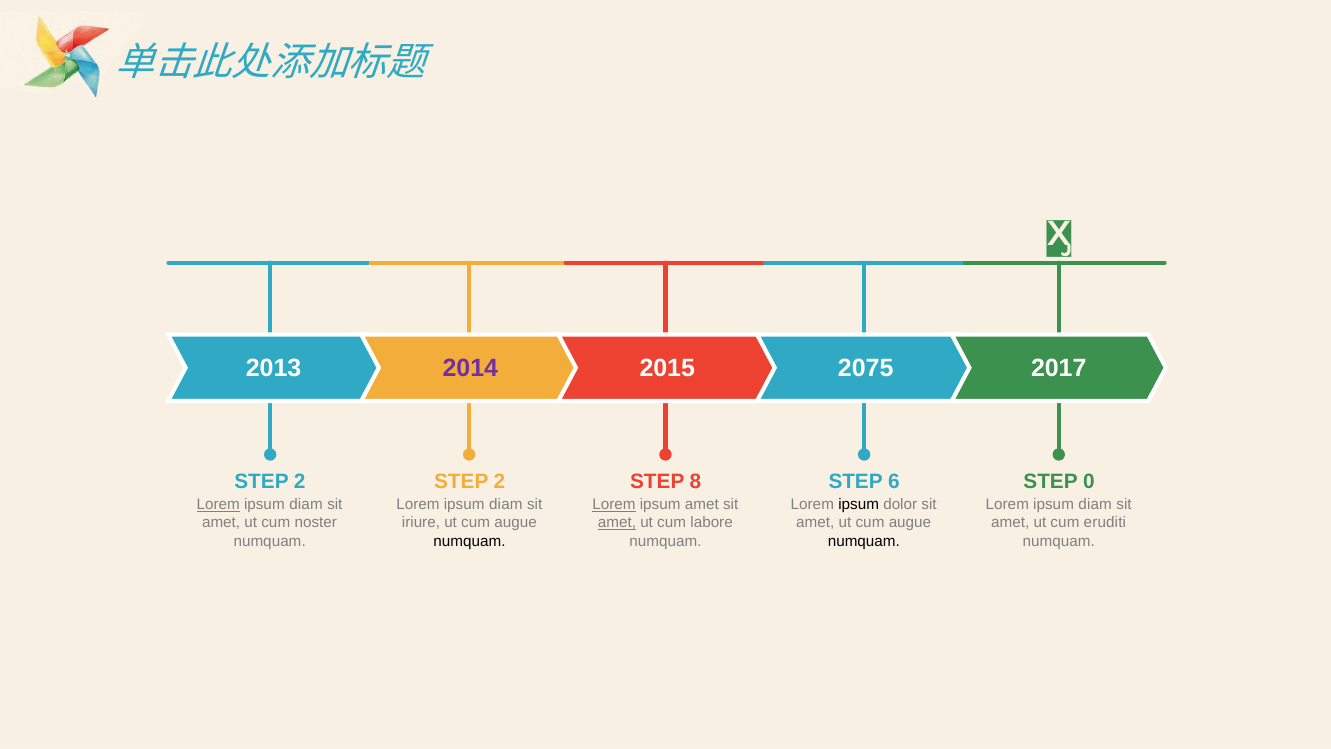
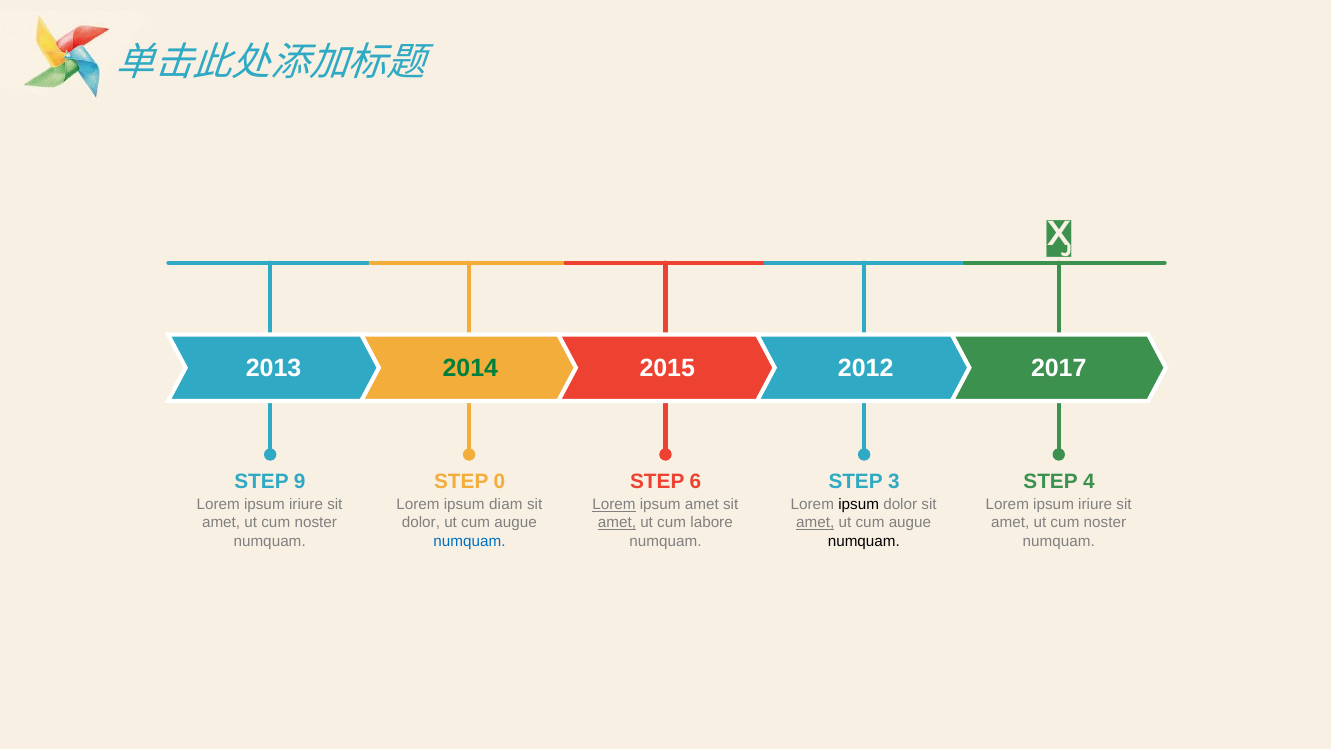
2014 colour: purple -> green
2075: 2075 -> 2012
2 at (300, 481): 2 -> 9
2 at (500, 481): 2 -> 0
8: 8 -> 6
6: 6 -> 3
0: 0 -> 4
Lorem at (218, 504) underline: present -> none
diam at (306, 504): diam -> iriure
diam at (1095, 504): diam -> iriure
iriure at (421, 523): iriure -> dolor
amet at (815, 523) underline: none -> present
eruditi at (1105, 523): eruditi -> noster
numquam at (469, 541) colour: black -> blue
